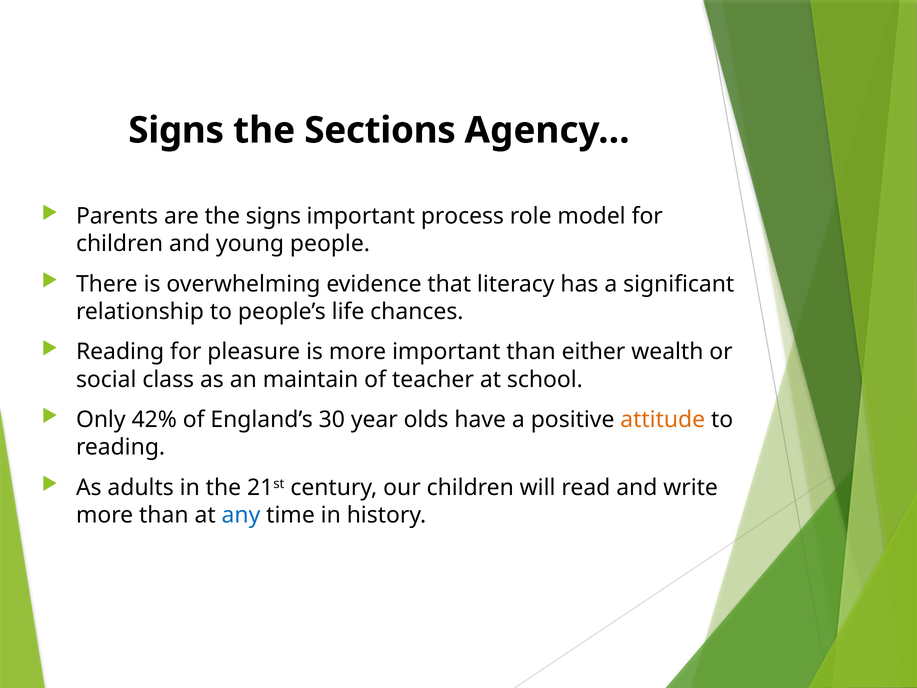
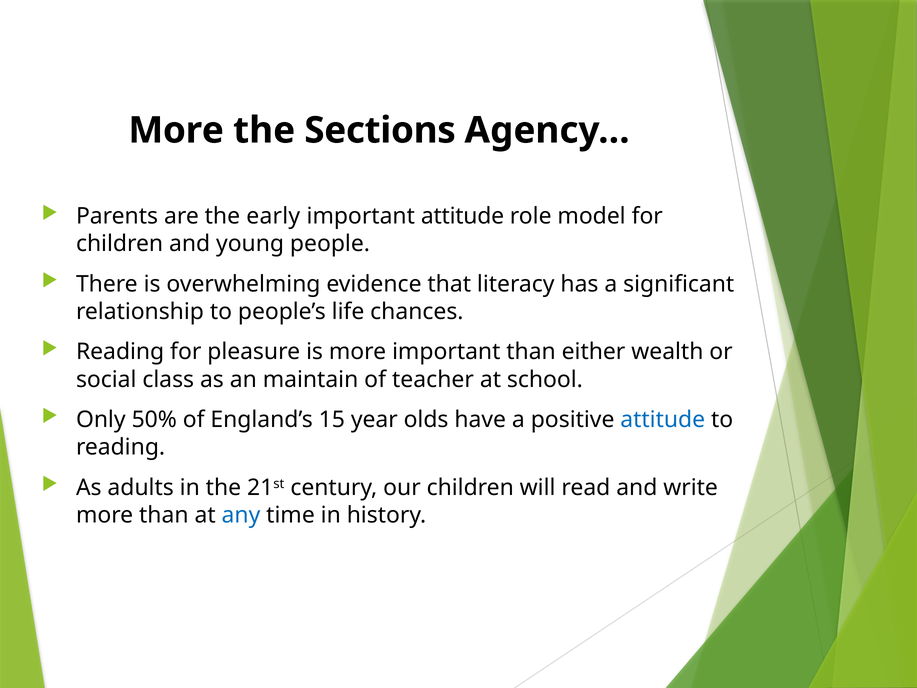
Signs at (176, 130): Signs -> More
the signs: signs -> early
important process: process -> attitude
42%: 42% -> 50%
30: 30 -> 15
attitude at (663, 420) colour: orange -> blue
